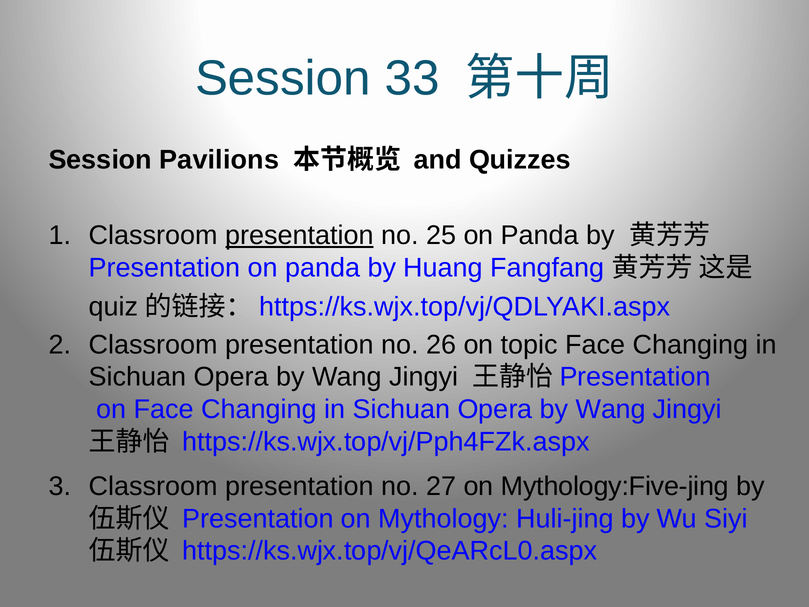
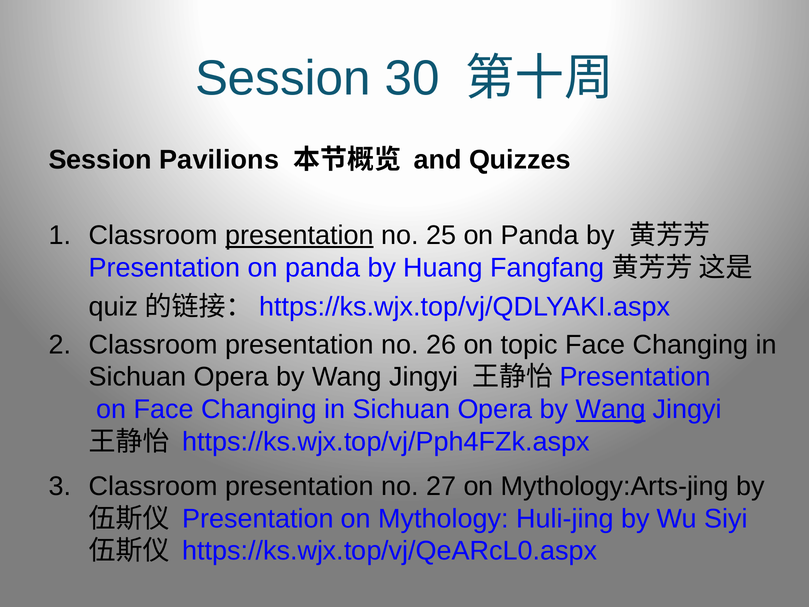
33: 33 -> 30
Wang at (611, 409) underline: none -> present
Mythology:Five-jing: Mythology:Five-jing -> Mythology:Arts-jing
